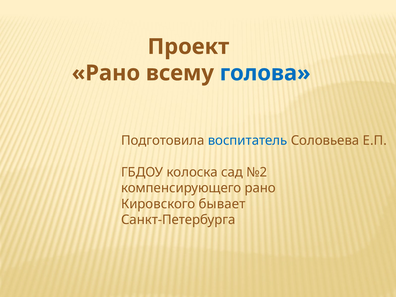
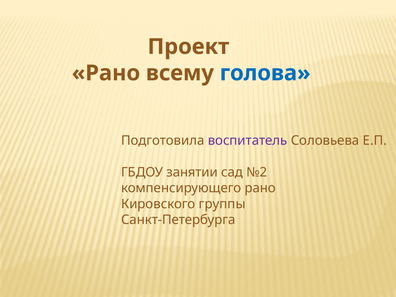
воспитатель colour: blue -> purple
колоска: колоска -> занятии
бывает: бывает -> группы
